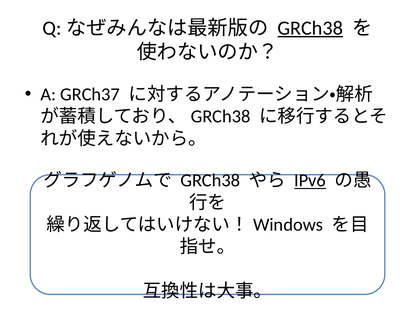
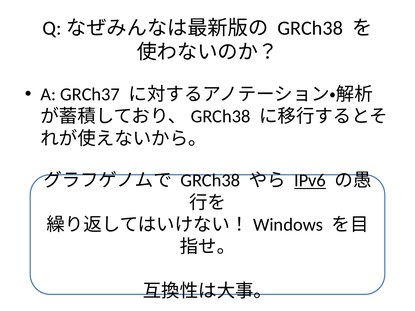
GRCh38 at (310, 28) underline: present -> none
